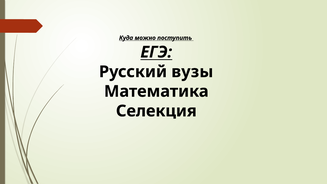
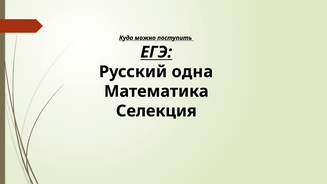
вузы: вузы -> одна
